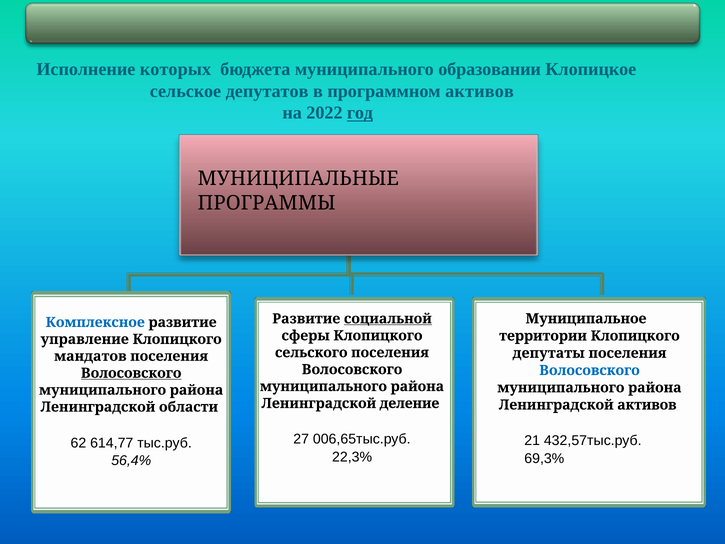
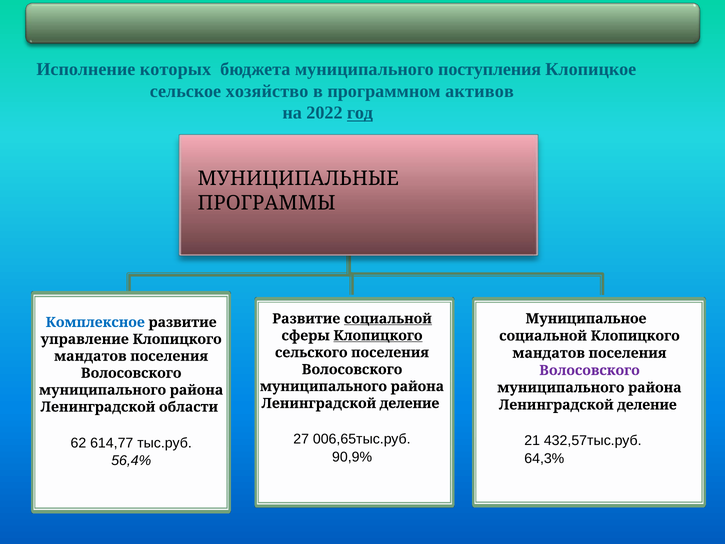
образовании: образовании -> поступления
депутатов: депутатов -> хозяйство
Клопицкого at (378, 335) underline: none -> present
территории at (543, 336): территории -> социальной
депутаты at (549, 353): депутаты -> мандатов
Волосовского at (589, 370) colour: blue -> purple
Волосовского at (131, 373) underline: present -> none
активов at (647, 405): активов -> деление
22,3%: 22,3% -> 90,9%
69,3%: 69,3% -> 64,3%
